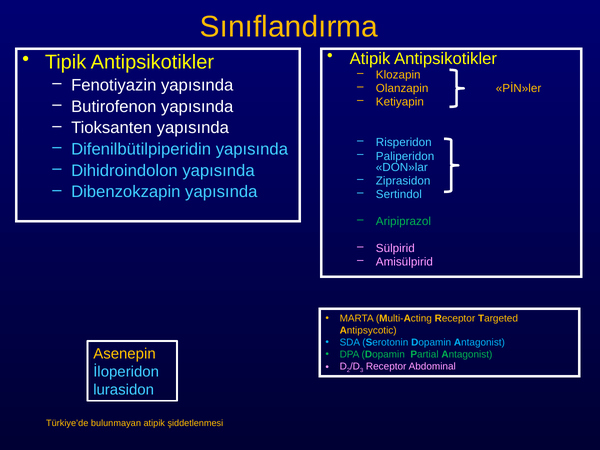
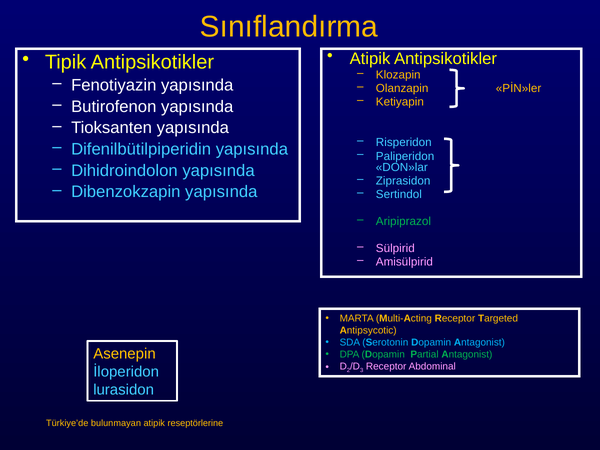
şiddetlenmesi: şiddetlenmesi -> reseptörlerine
